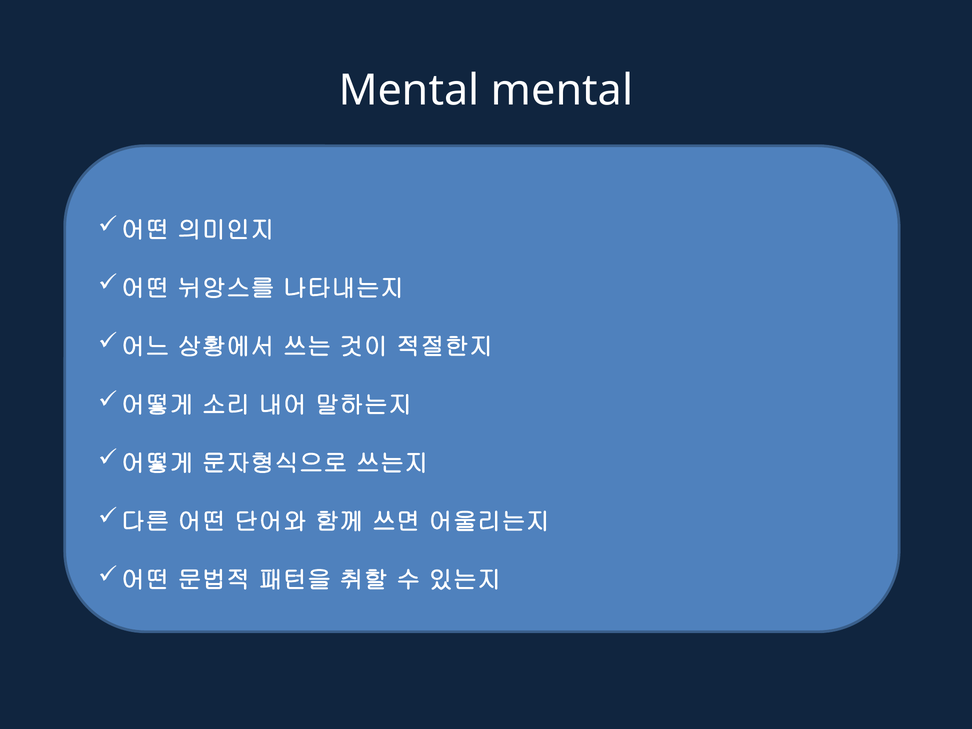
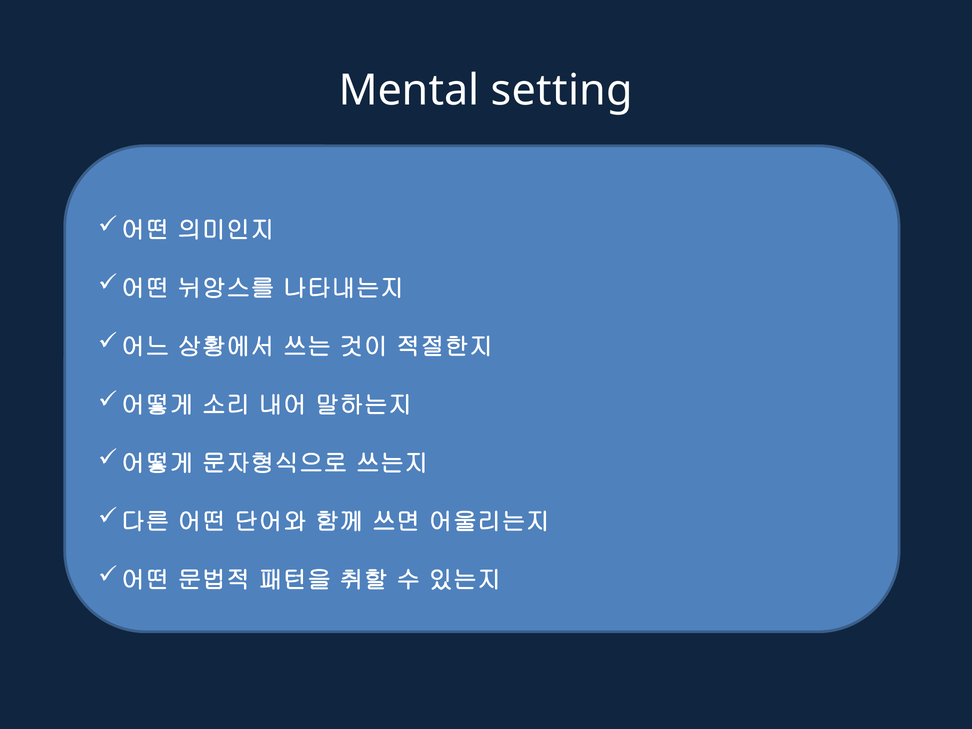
Mental mental: mental -> setting
